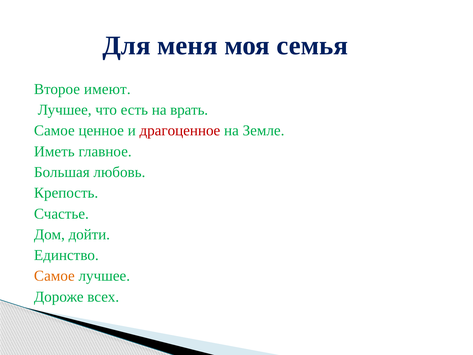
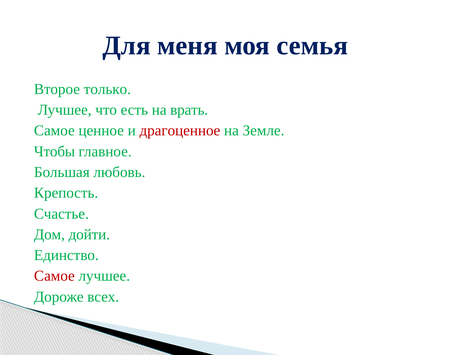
имеют: имеют -> только
Иметь: Иметь -> Чтобы
Самое at (54, 276) colour: orange -> red
